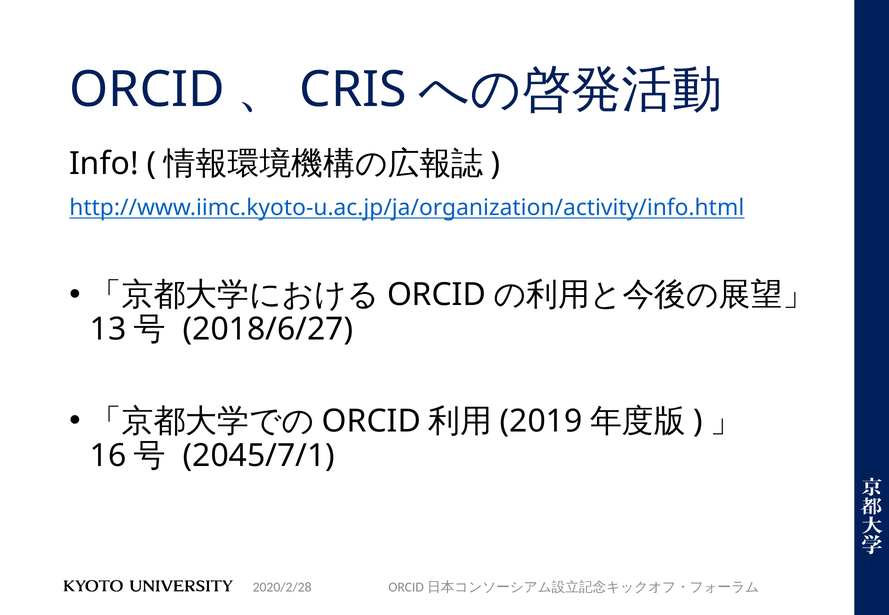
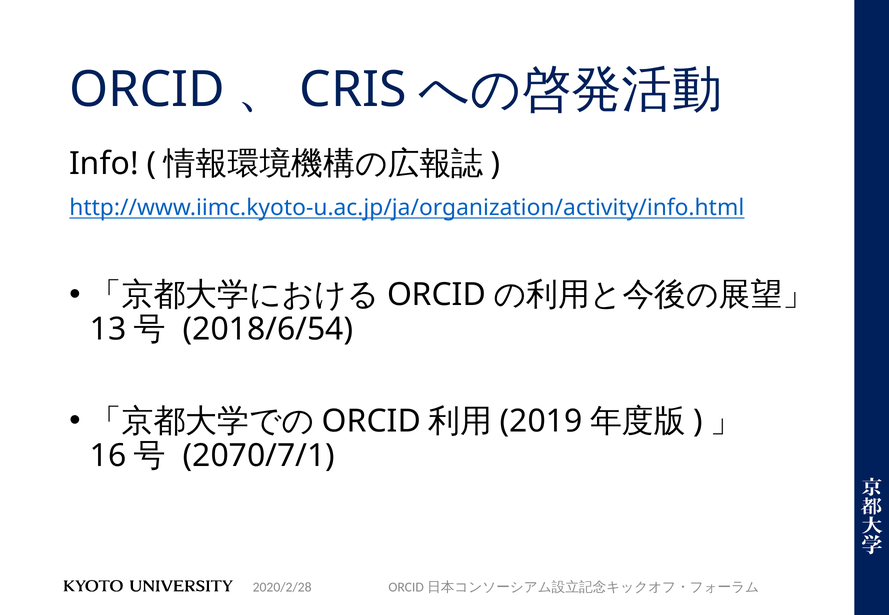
2018/6/27: 2018/6/27 -> 2018/6/54
2045/7/1: 2045/7/1 -> 2070/7/1
